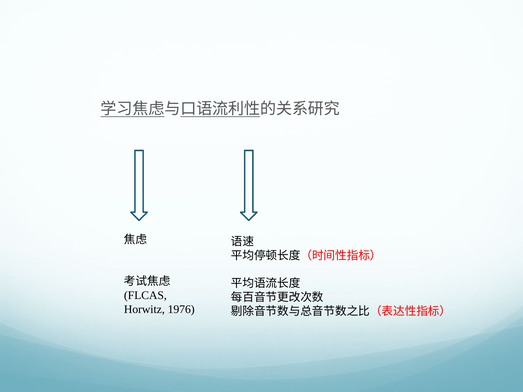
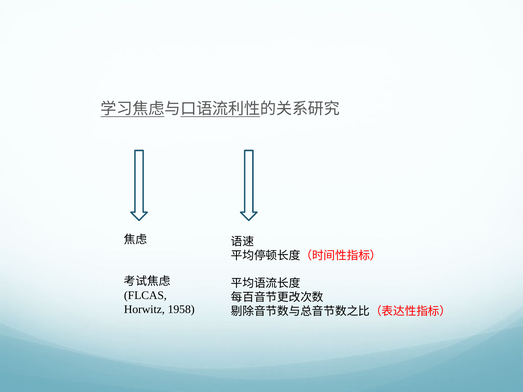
1976: 1976 -> 1958
